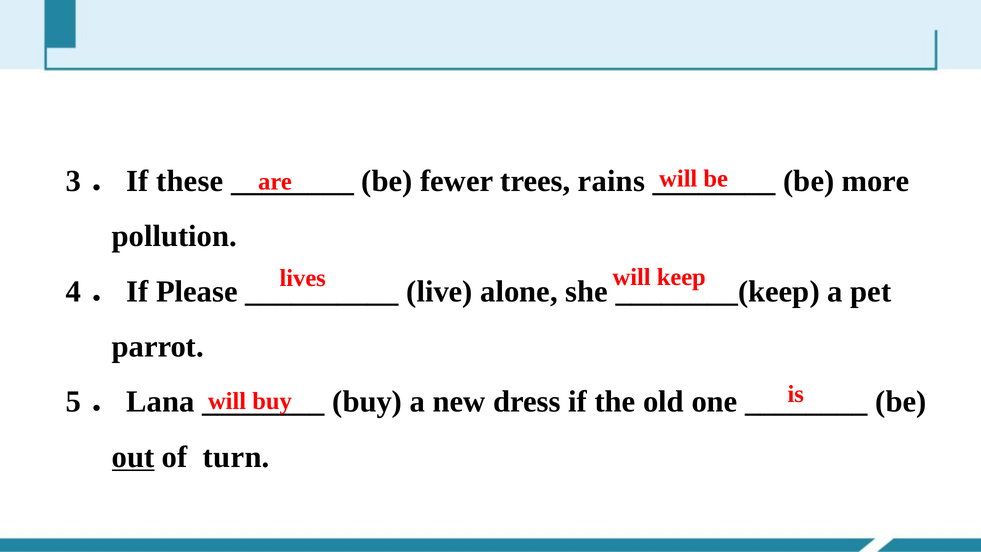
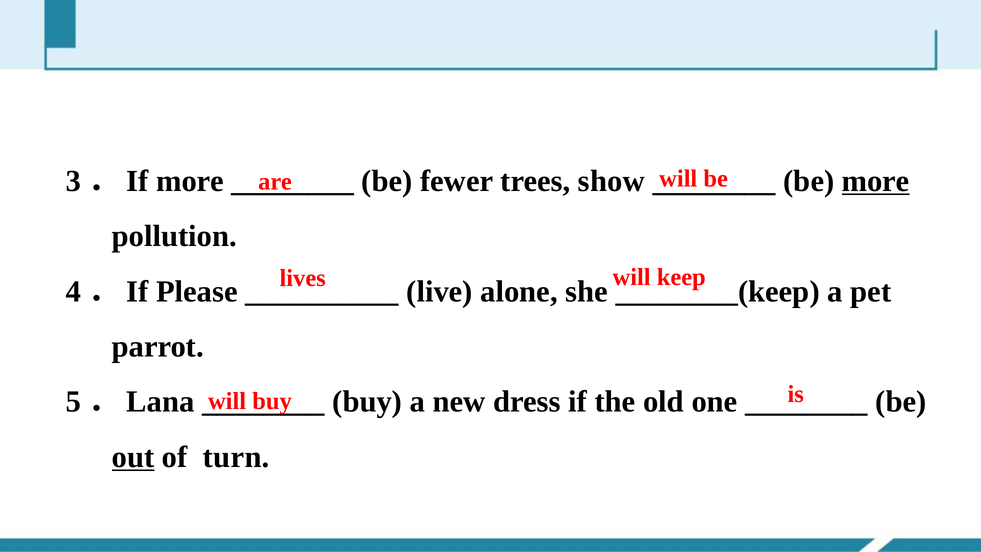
If these: these -> more
rains: rains -> show
more at (876, 181) underline: none -> present
